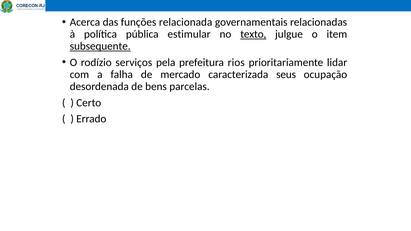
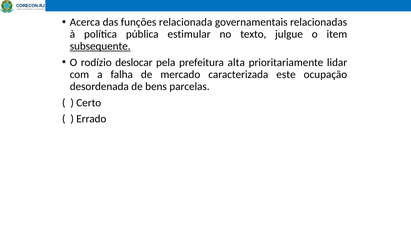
texto underline: present -> none
serviços: serviços -> deslocar
rios: rios -> alta
seus: seus -> este
